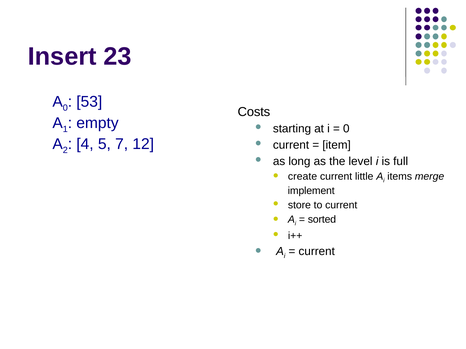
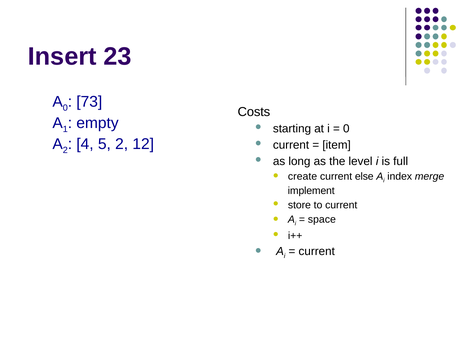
53: 53 -> 73
5 7: 7 -> 2
little: little -> else
items: items -> index
sorted: sorted -> space
